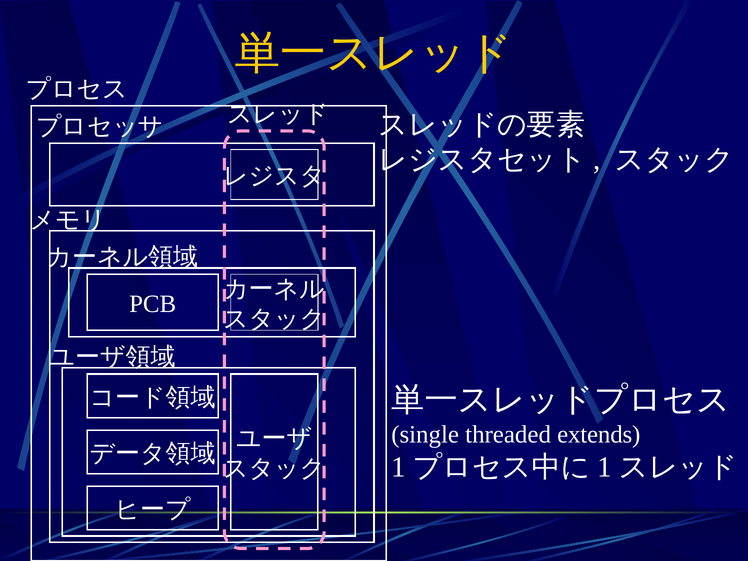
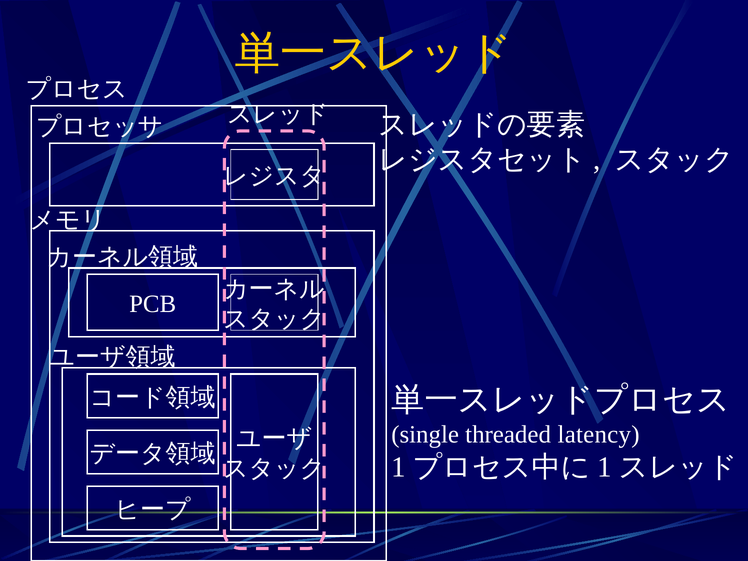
extends: extends -> latency
